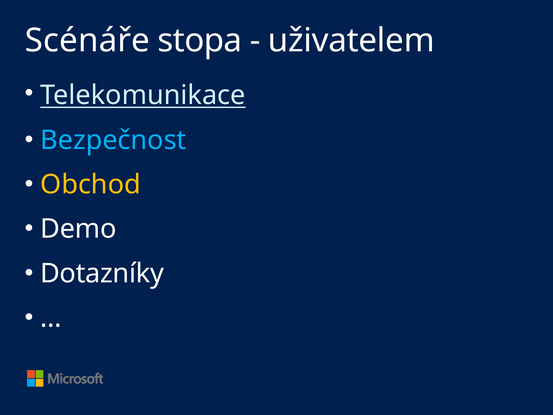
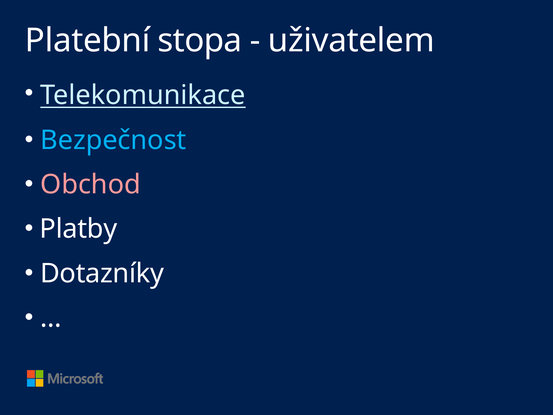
Scénáře: Scénáře -> Platební
Obchod colour: yellow -> pink
Demo: Demo -> Platby
